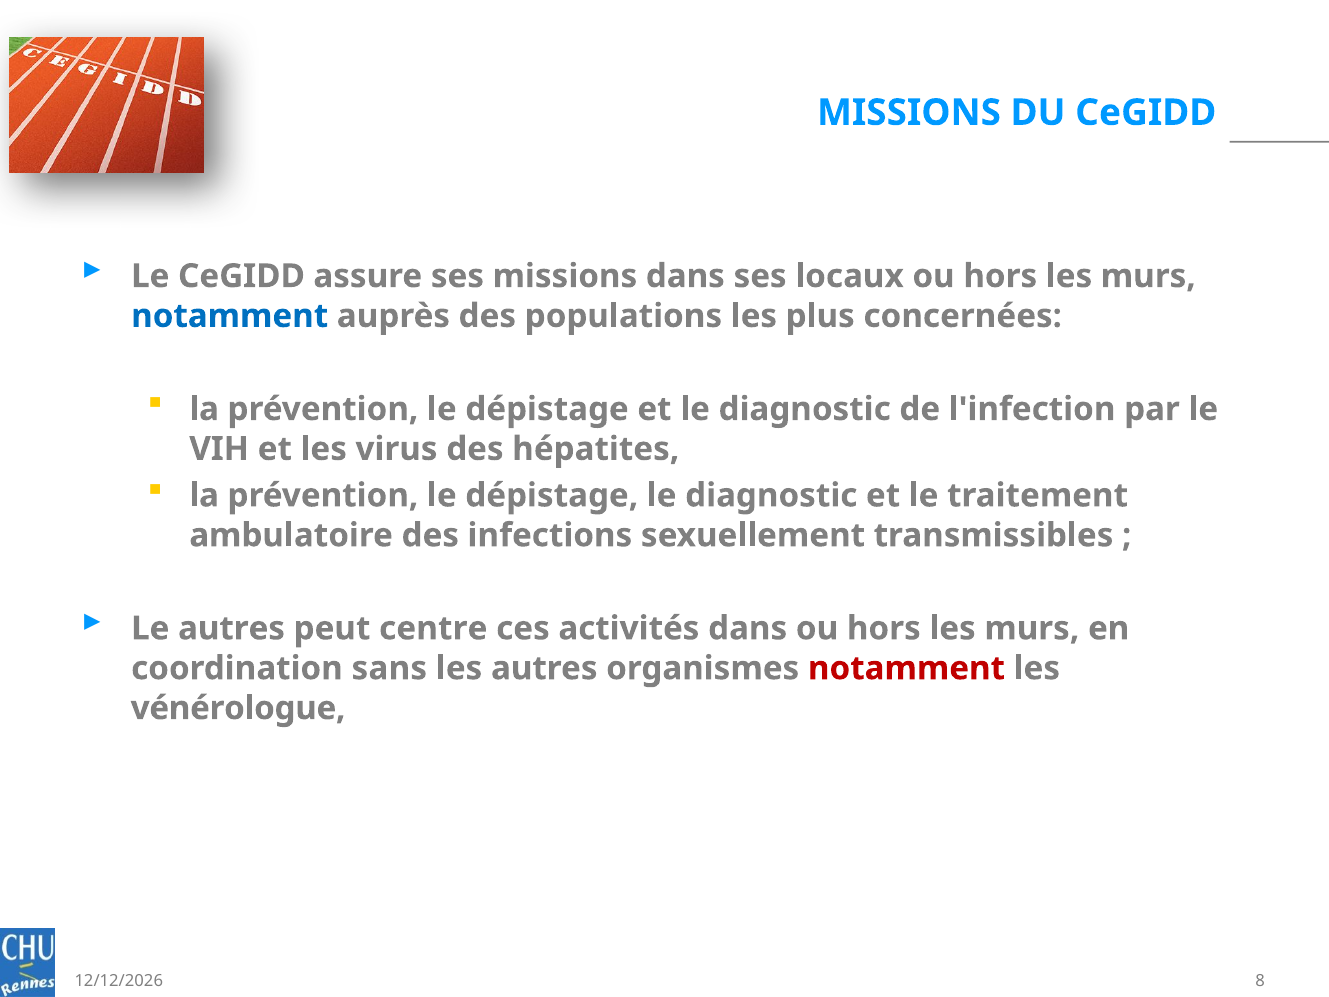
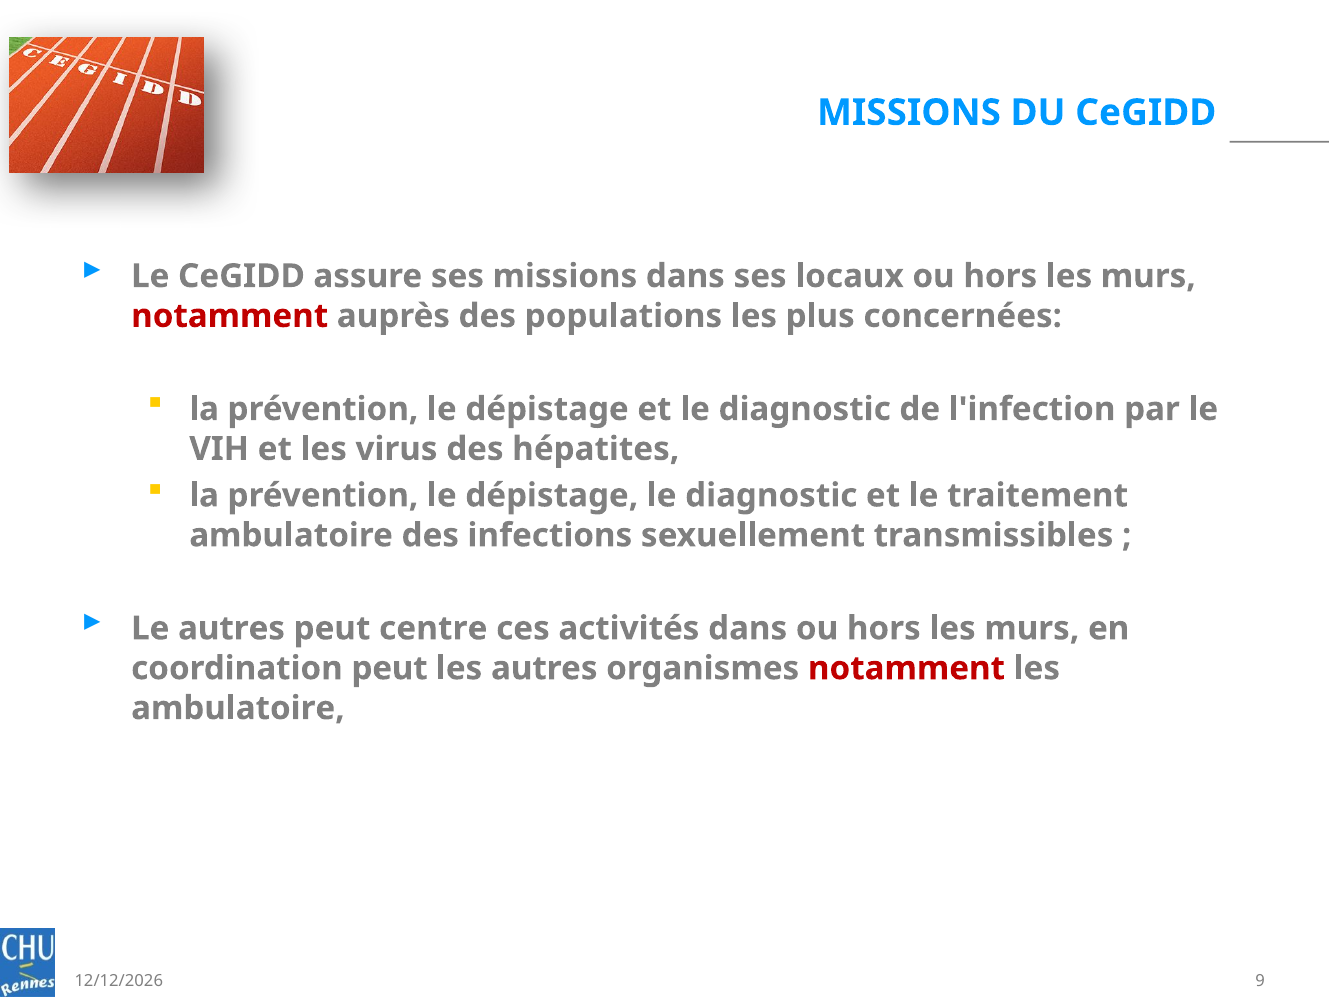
notamment at (230, 316) colour: blue -> red
coordination sans: sans -> peut
vénérologue at (238, 708): vénérologue -> ambulatoire
8: 8 -> 9
